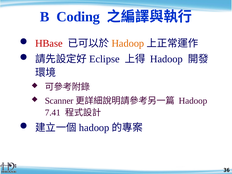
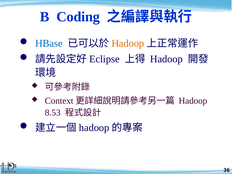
HBase colour: red -> blue
Scanner: Scanner -> Context
7.41: 7.41 -> 8.53
